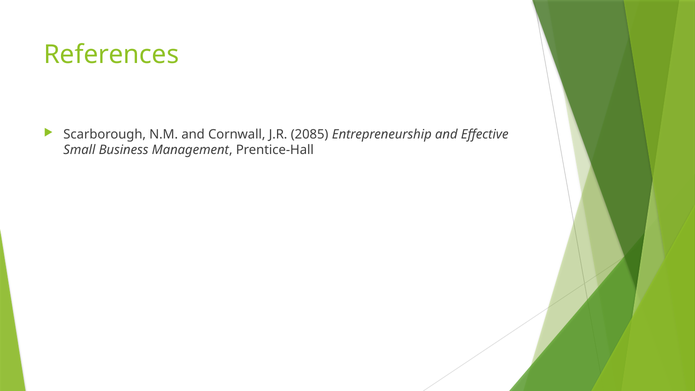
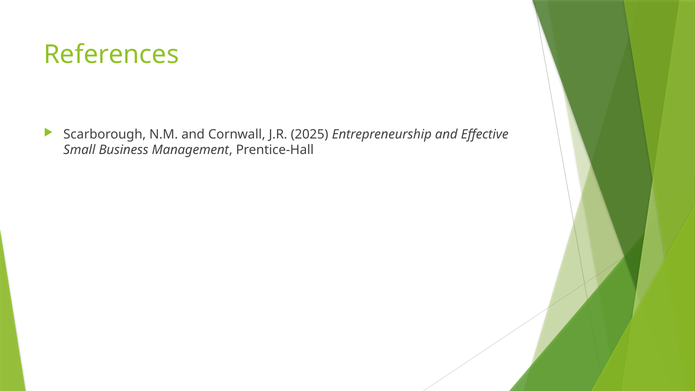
2085: 2085 -> 2025
